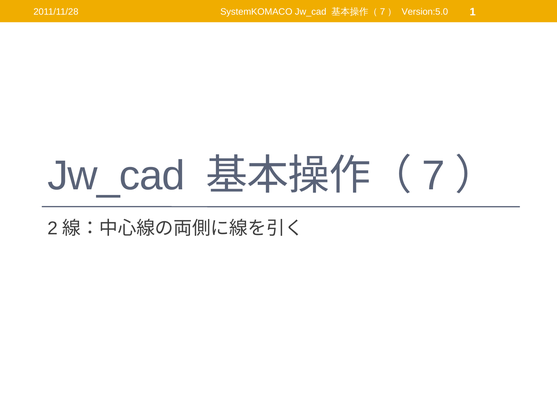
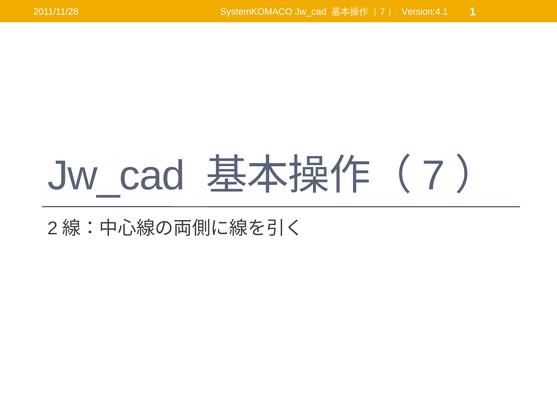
Version:5.0: Version:5.0 -> Version:4.1
